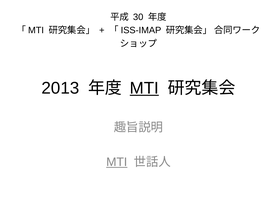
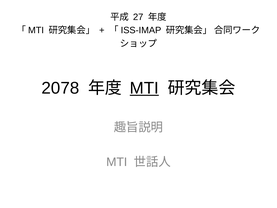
30: 30 -> 27
2013: 2013 -> 2078
MTI at (117, 162) underline: present -> none
